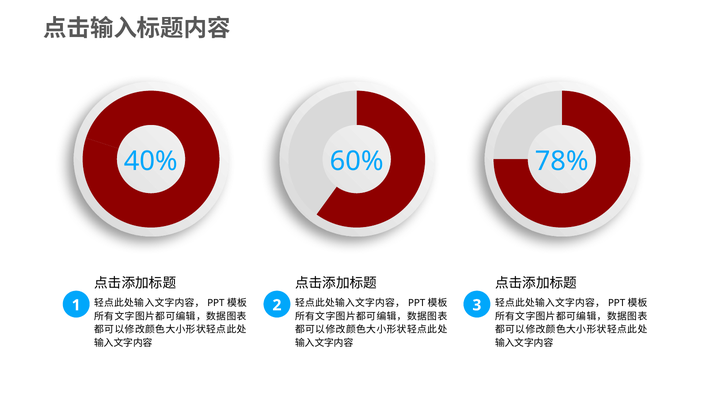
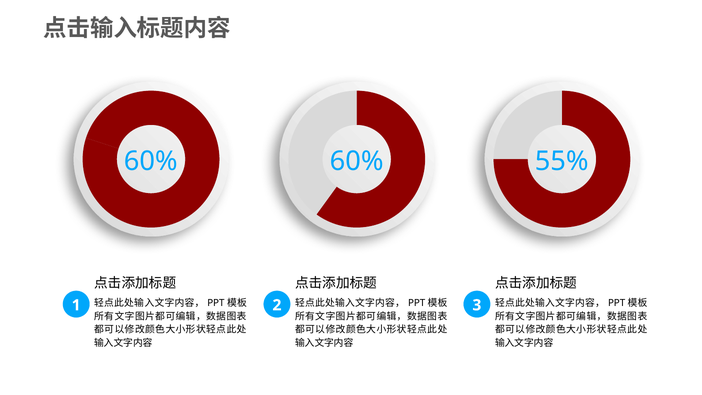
40% at (151, 161): 40% -> 60%
78%: 78% -> 55%
